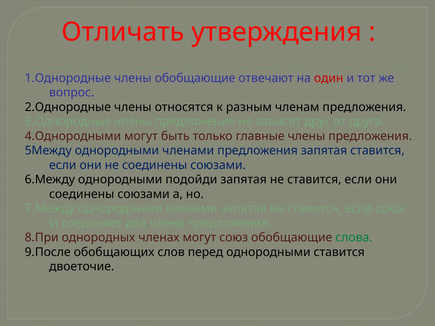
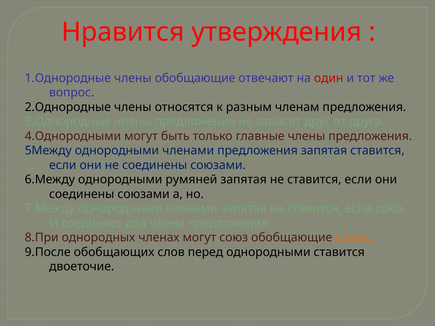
Отличать: Отличать -> Нравится
подойди: подойди -> румяней
слова colour: green -> orange
